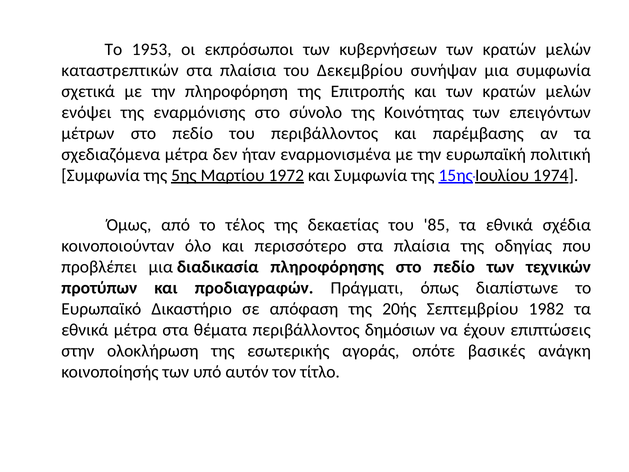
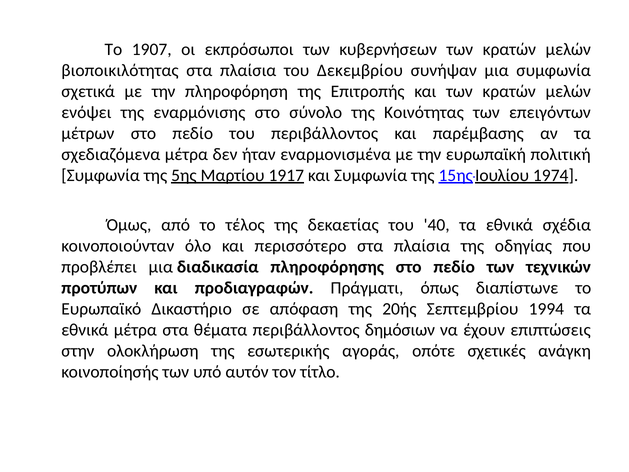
1953: 1953 -> 1907
καταστρεπτικών: καταστρεπτικών -> βιοποικιλότητας
1972: 1972 -> 1917
85: 85 -> 40
1982: 1982 -> 1994
βασικές: βασικές -> σχετικές
